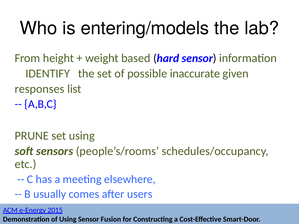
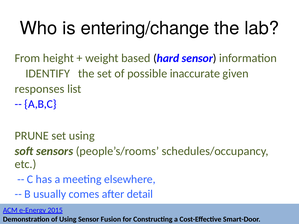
entering/models: entering/models -> entering/change
users: users -> detail
